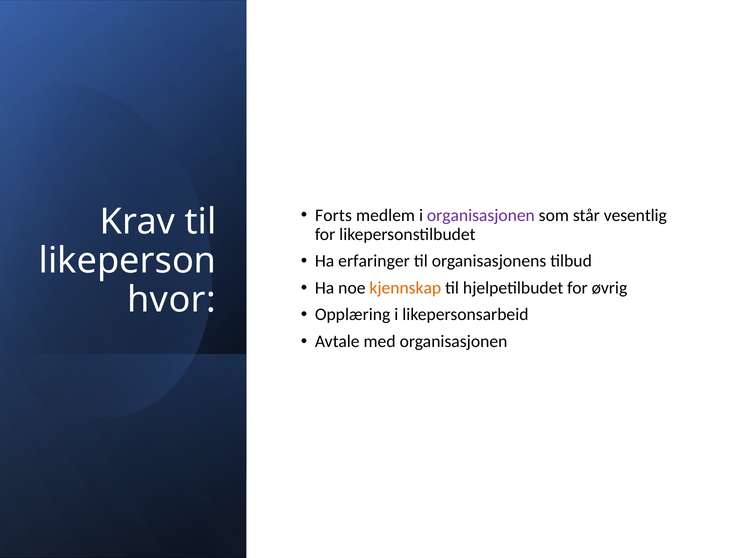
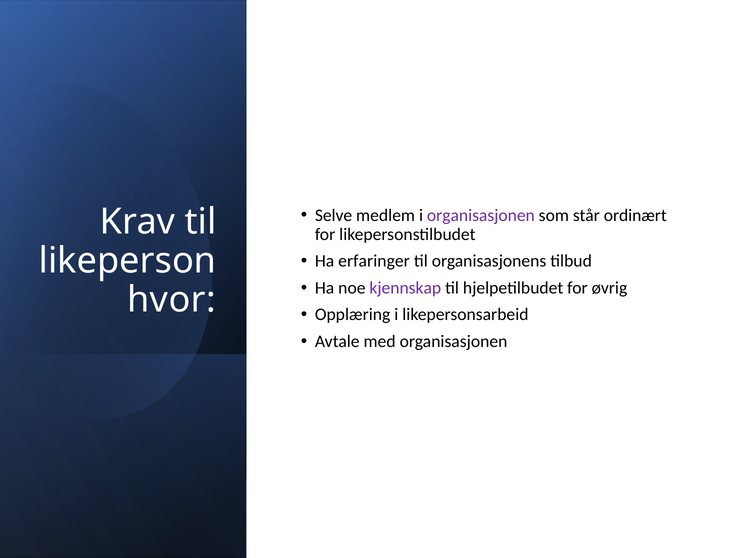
Forts: Forts -> Selve
vesentlig: vesentlig -> ordinært
kjennskap colour: orange -> purple
